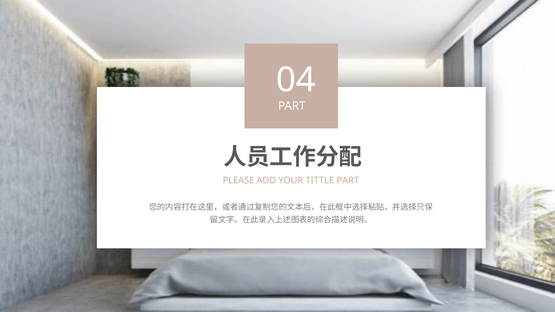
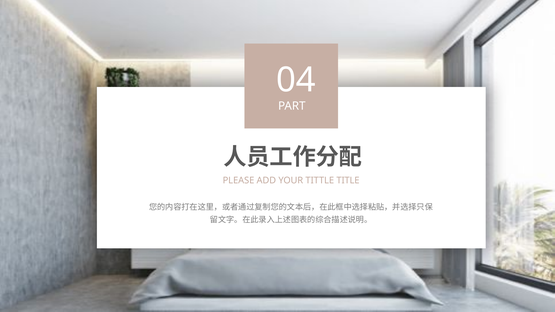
TITTLE PART: PART -> TITLE
